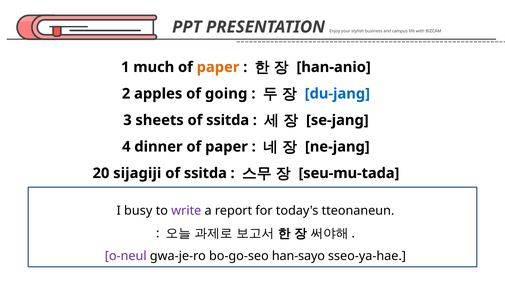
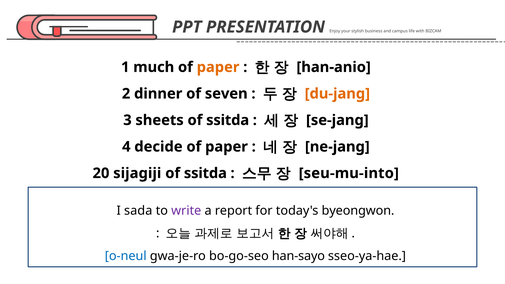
apples: apples -> dinner
going: going -> seven
du-jang colour: blue -> orange
dinner: dinner -> decide
seu-mu-tada: seu-mu-tada -> seu-mu-into
busy: busy -> sada
tteonaneun: tteonaneun -> byeongwon
o-neul colour: purple -> blue
